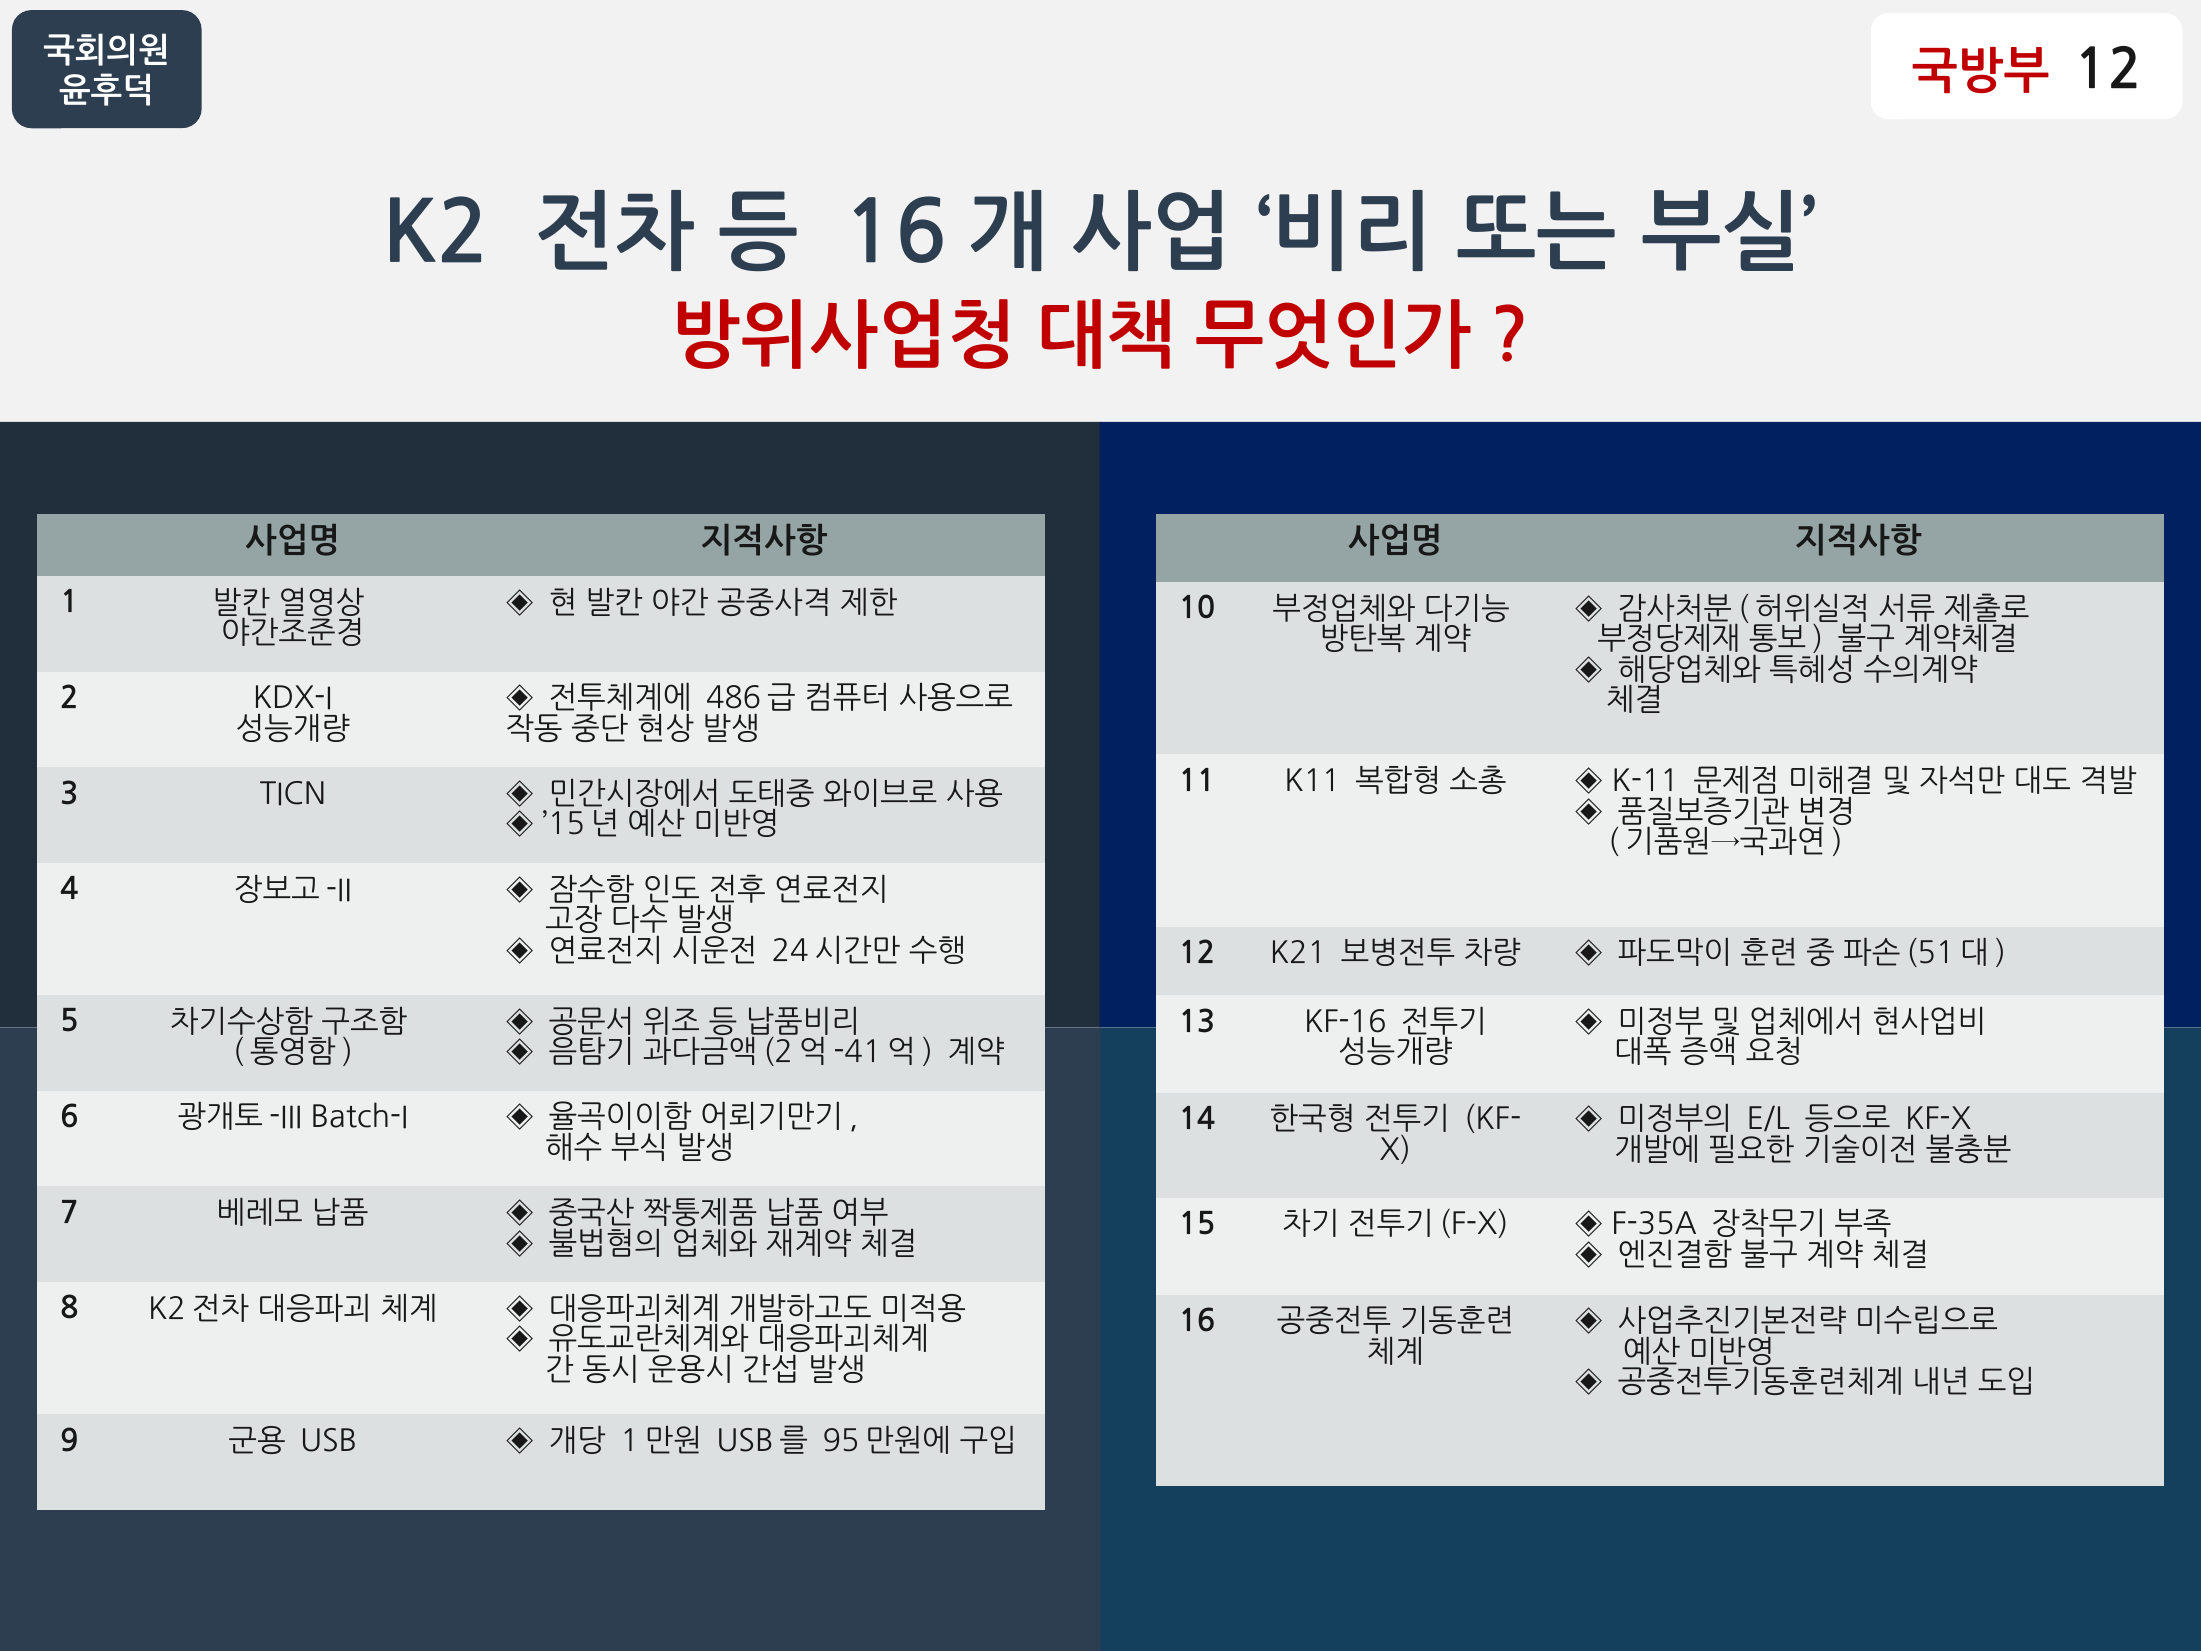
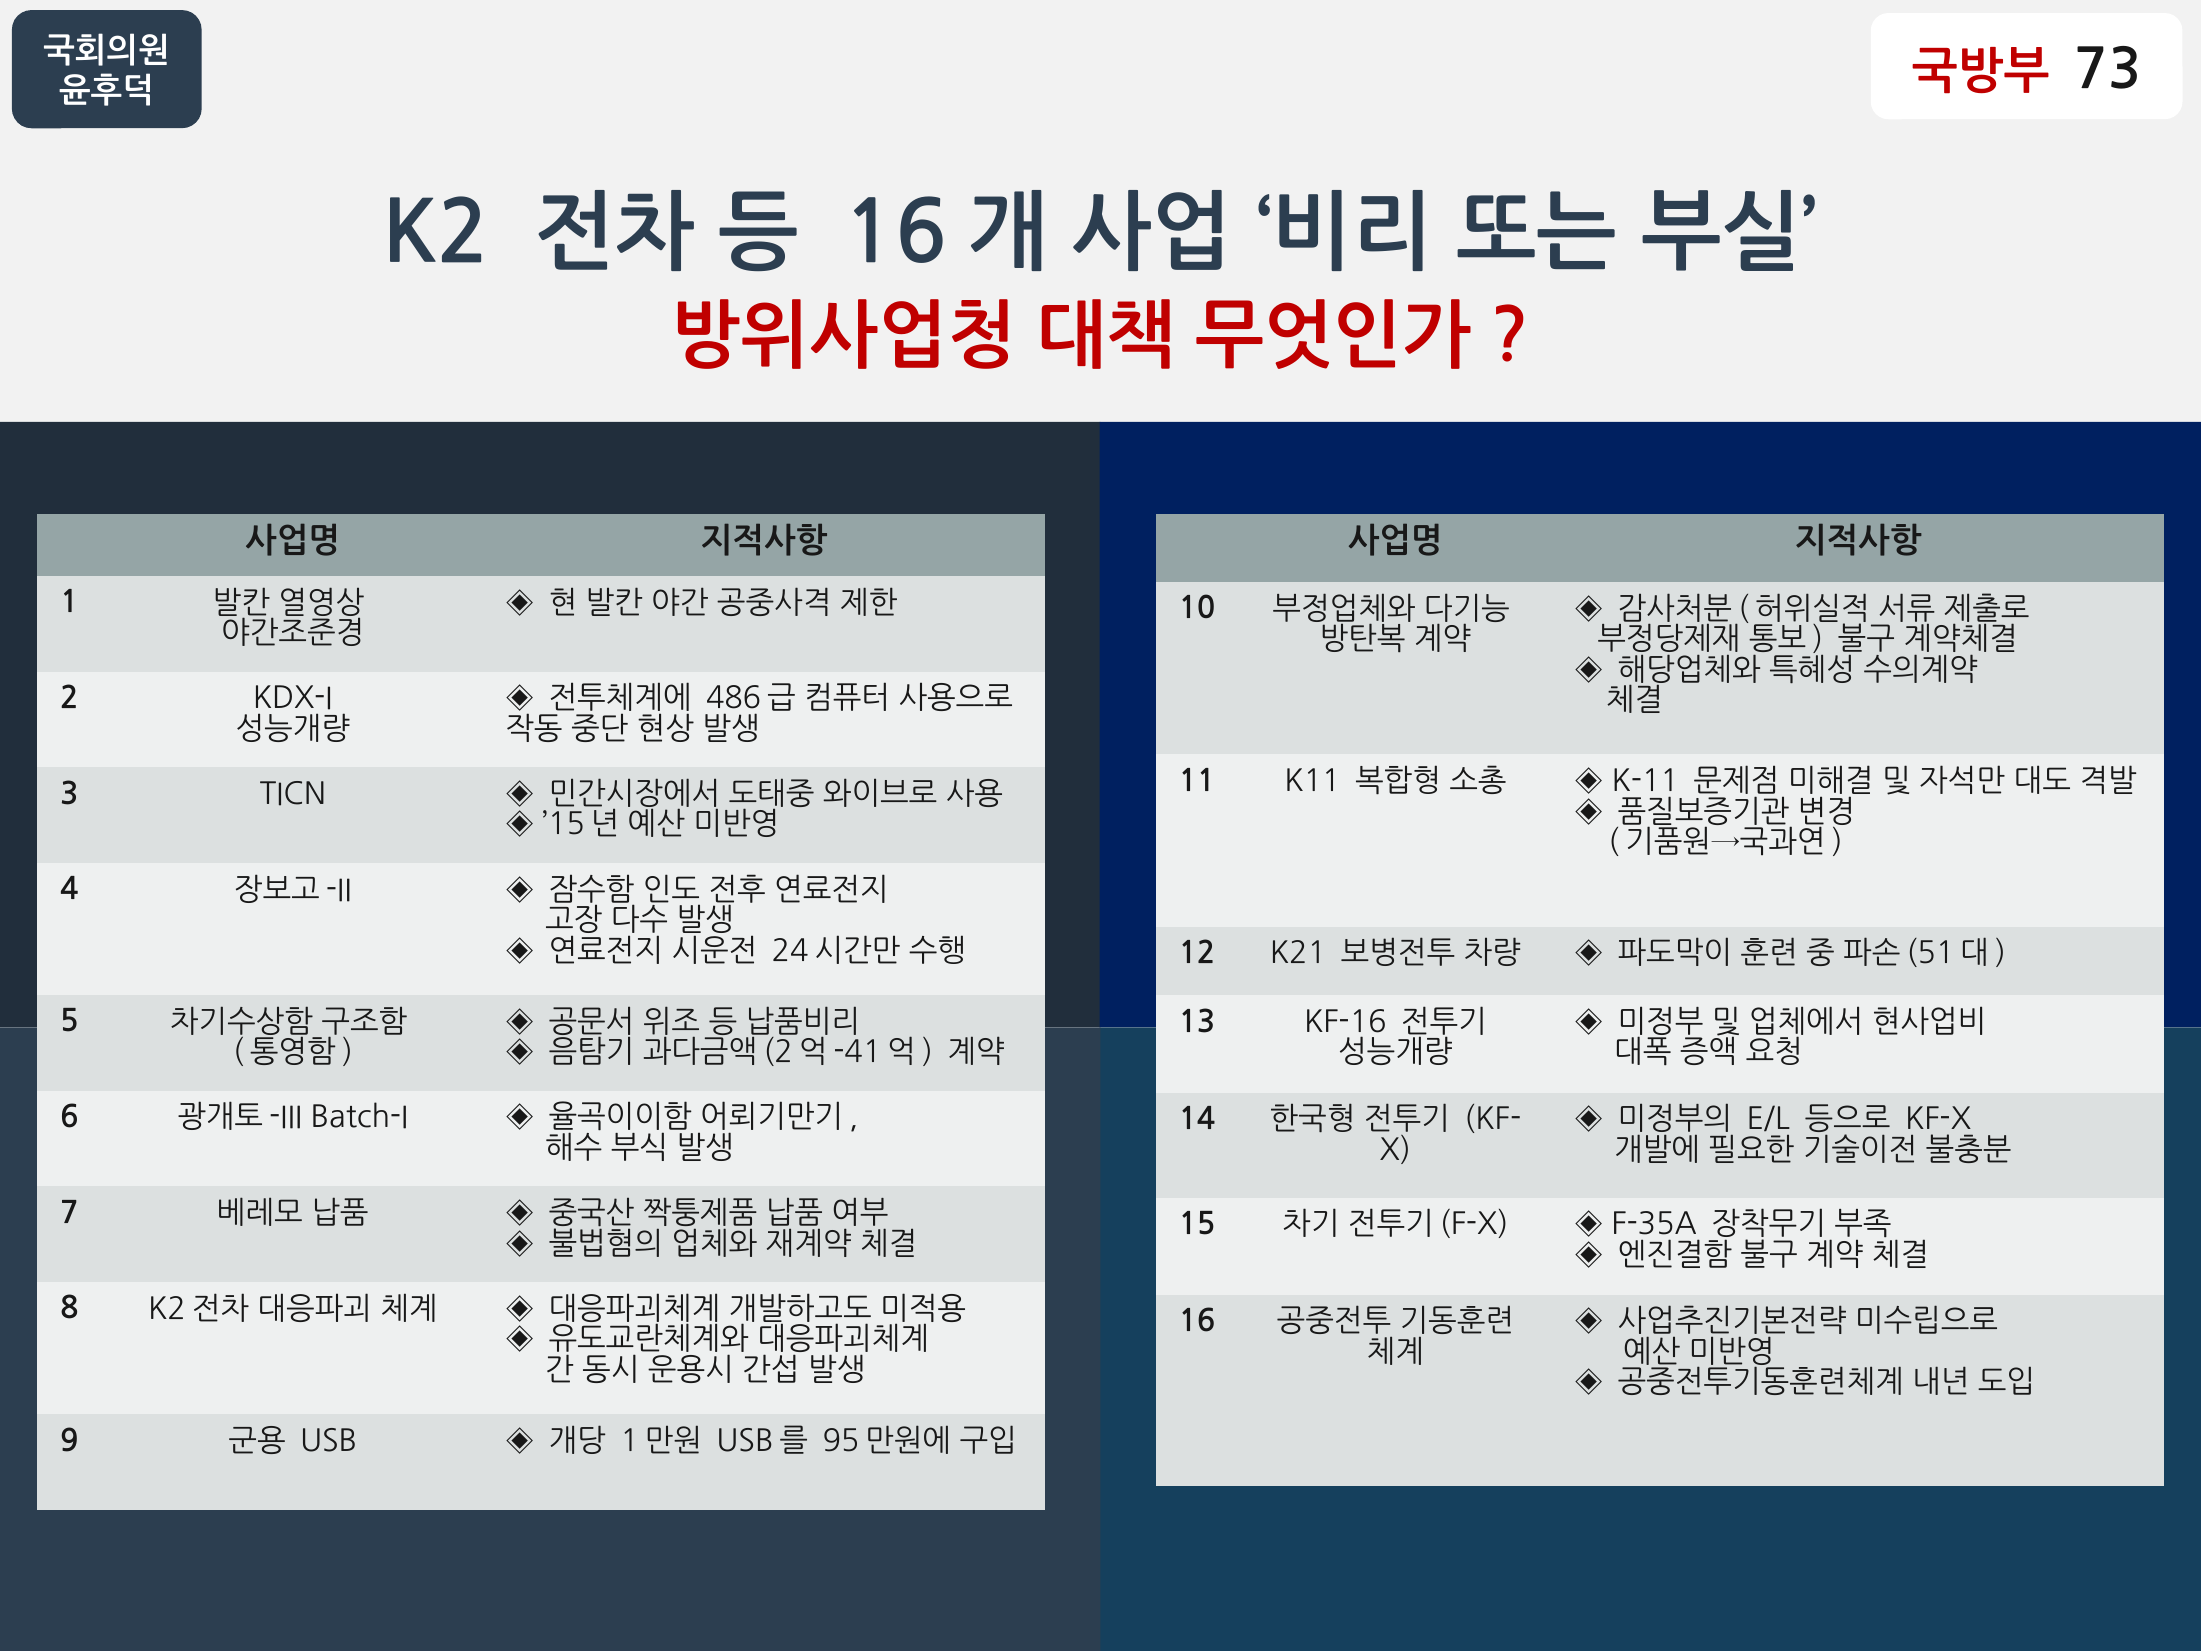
12 at (2108, 70): 12 -> 73
